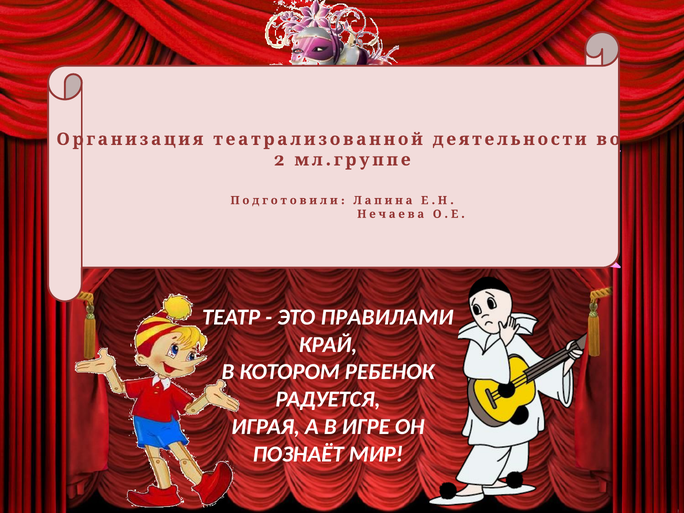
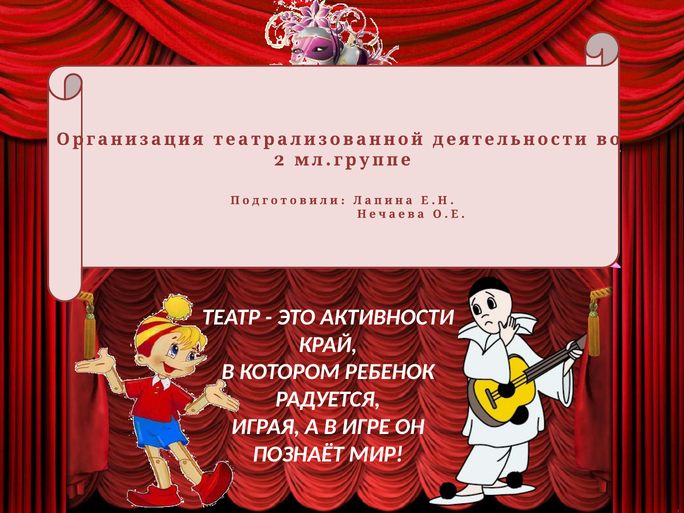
ПРАВИЛАМИ: ПРАВИЛАМИ -> АКТИВНОСТИ
